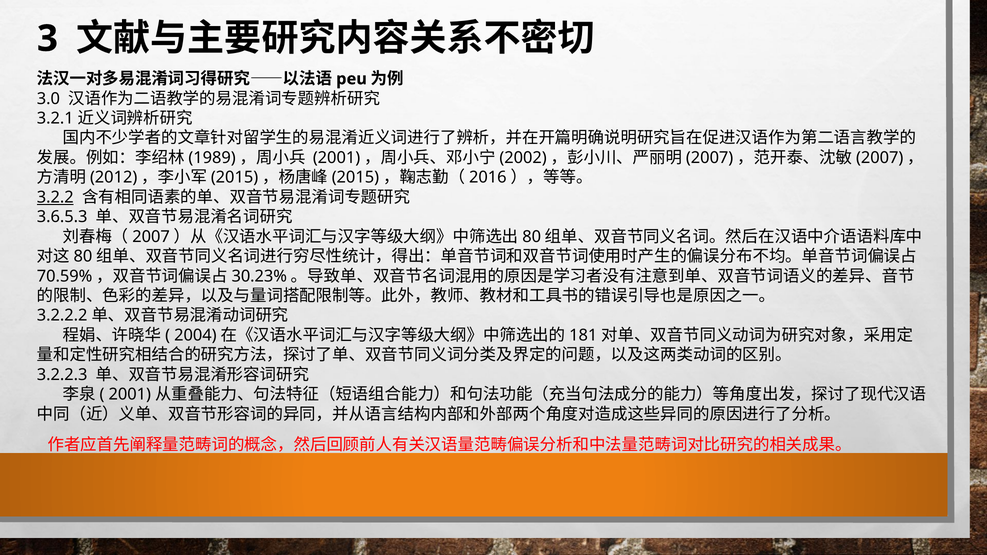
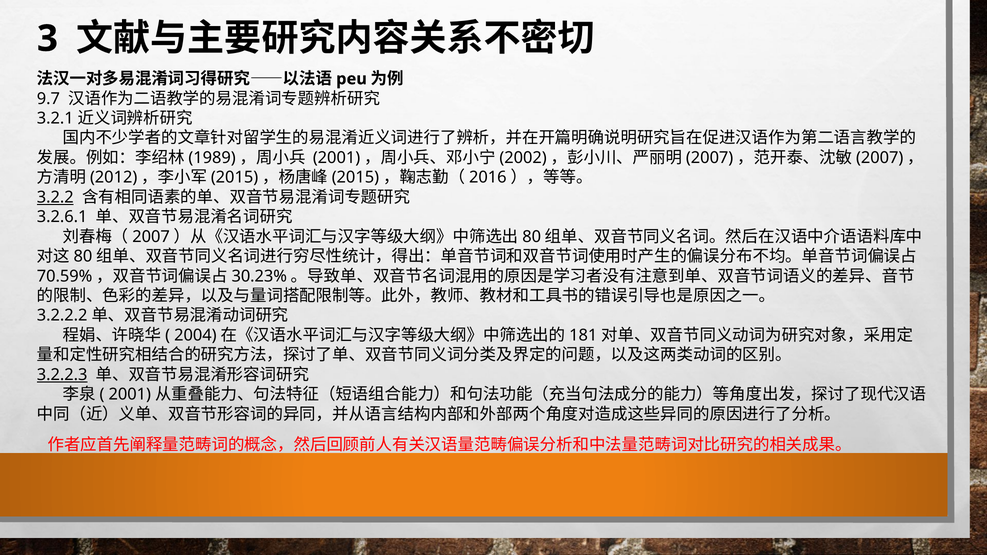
3.0: 3.0 -> 9.7
3.6.5.3: 3.6.5.3 -> 3.2.6.1
3.2.2.3 underline: none -> present
